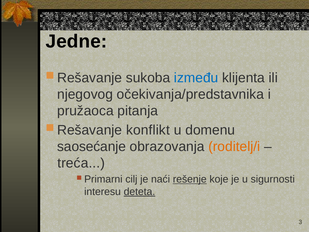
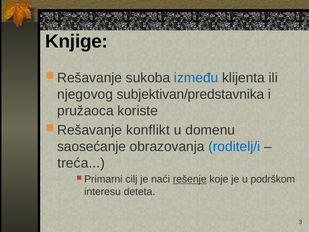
Jedne: Jedne -> Knjige
očekivanja/predstavnika: očekivanja/predstavnika -> subjektivan/predstavnika
pitanja: pitanja -> koriste
roditelj/i colour: orange -> blue
sigurnosti: sigurnosti -> podrškom
deteta underline: present -> none
